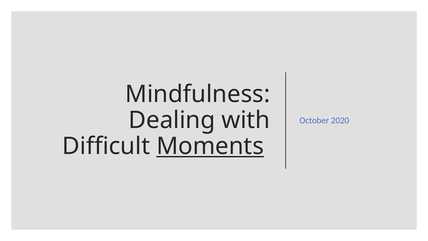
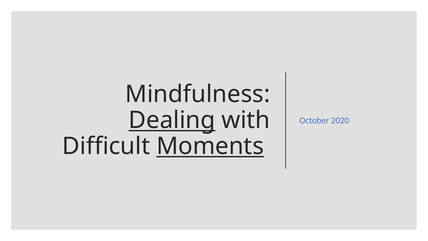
Dealing underline: none -> present
